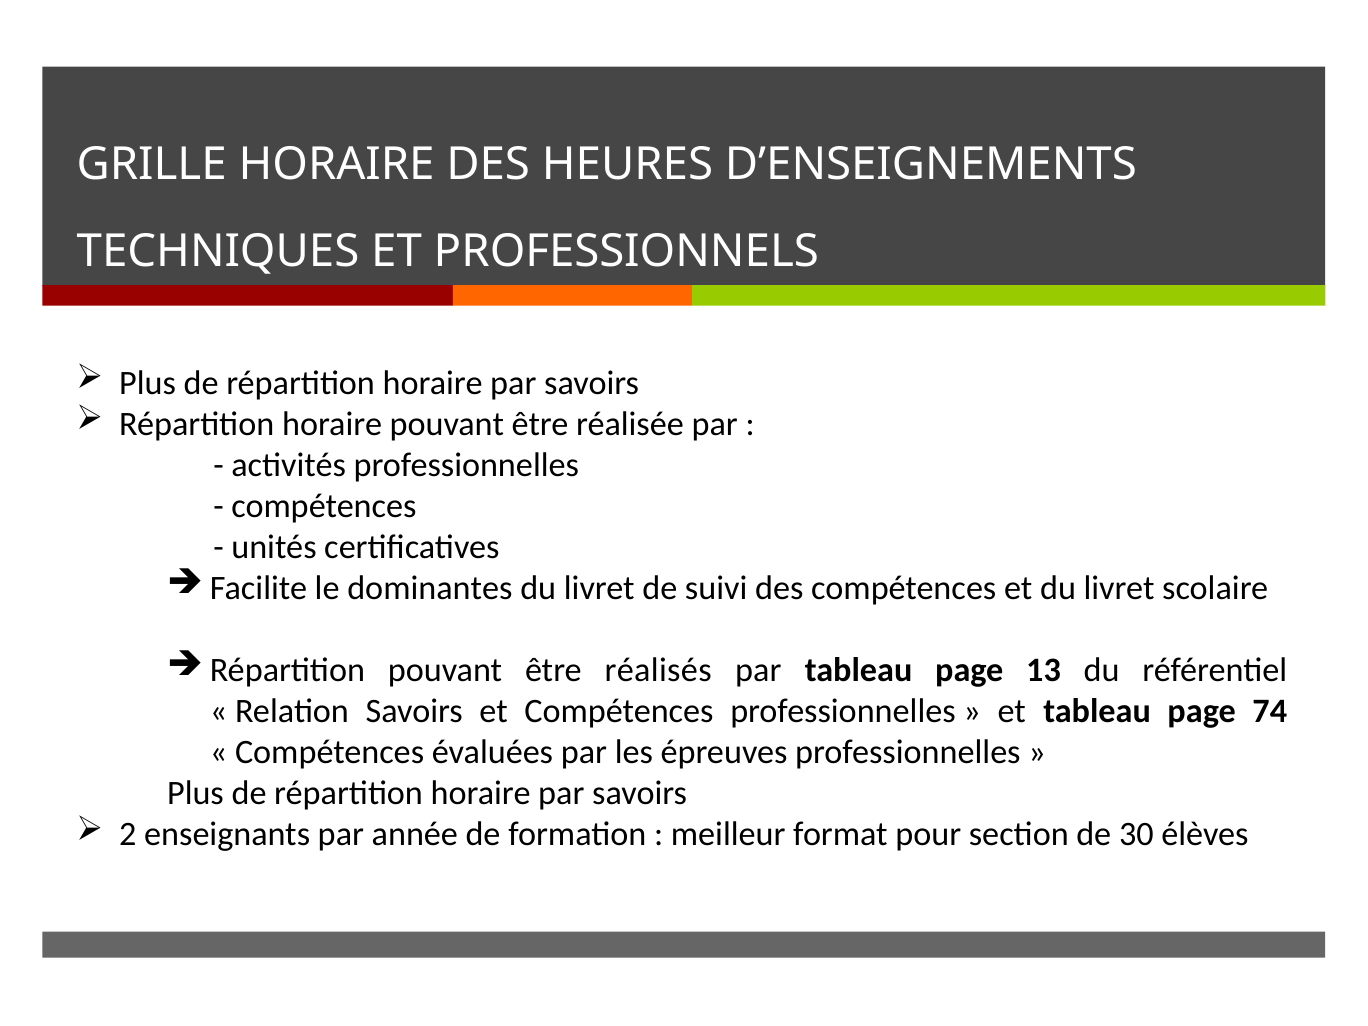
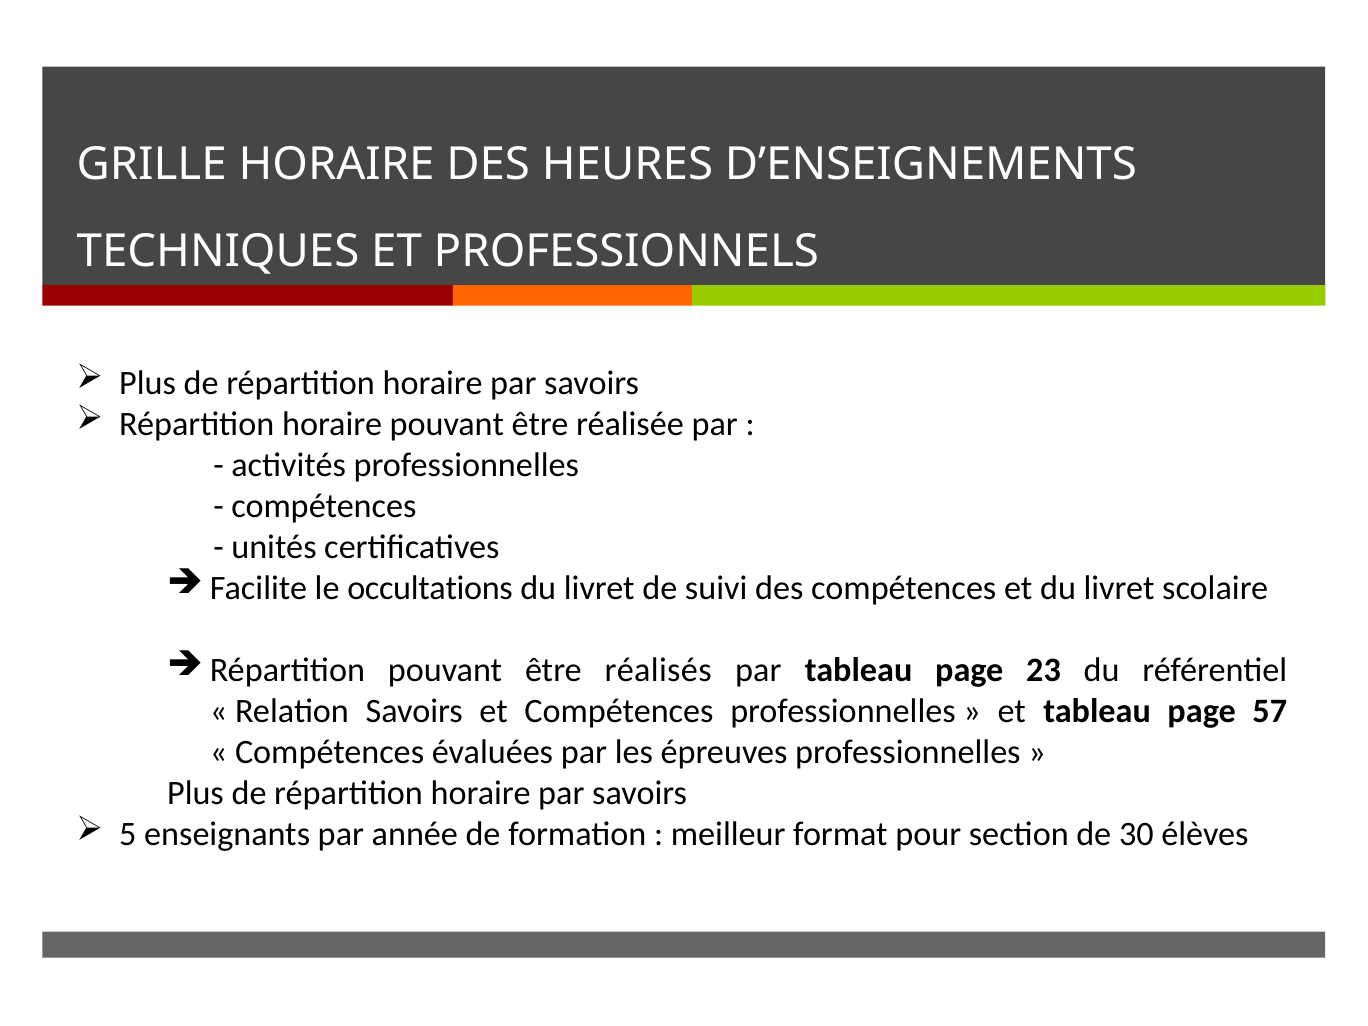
dominantes: dominantes -> occultations
13: 13 -> 23
74: 74 -> 57
2: 2 -> 5
